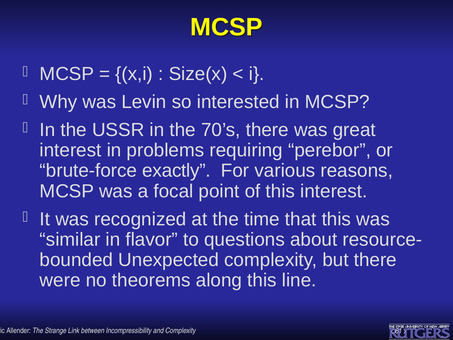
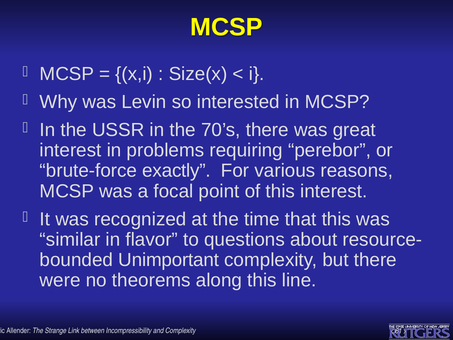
Unexpected: Unexpected -> Unimportant
